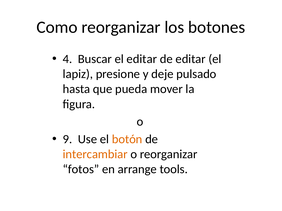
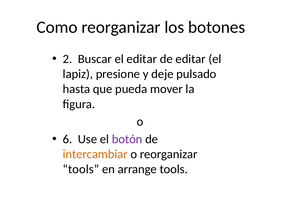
4: 4 -> 2
9: 9 -> 6
botón colour: orange -> purple
fotos at (81, 170): fotos -> tools
